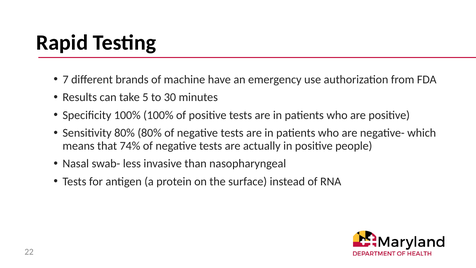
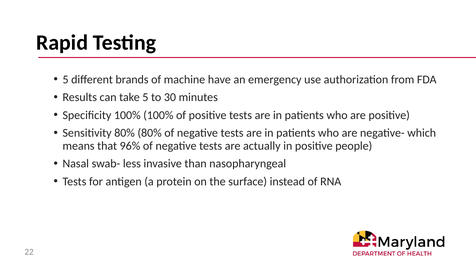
7 at (66, 79): 7 -> 5
74%: 74% -> 96%
